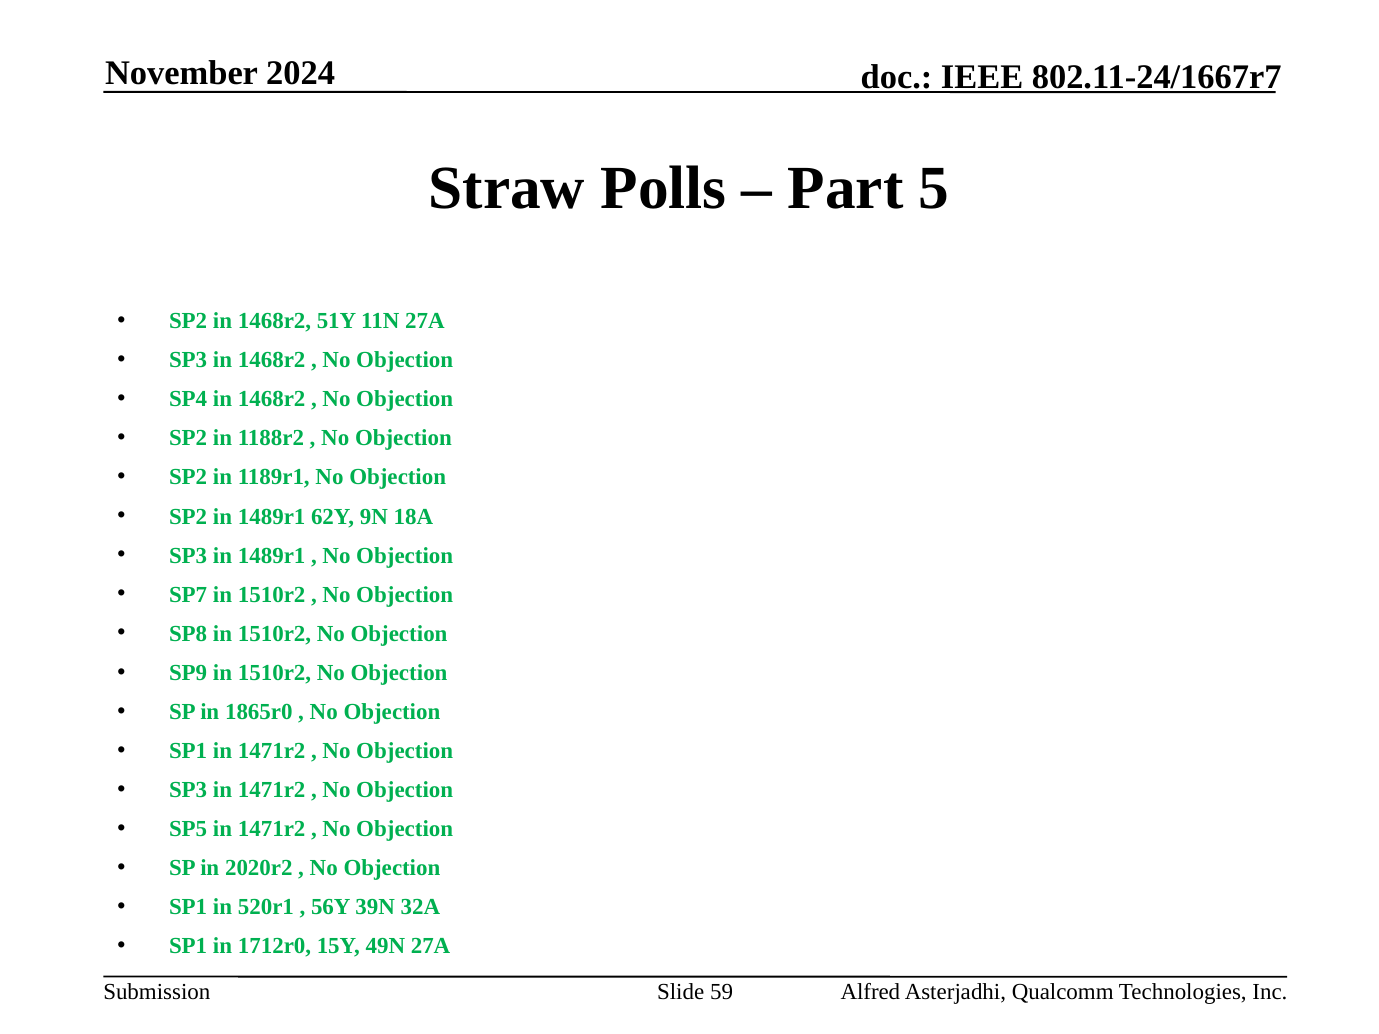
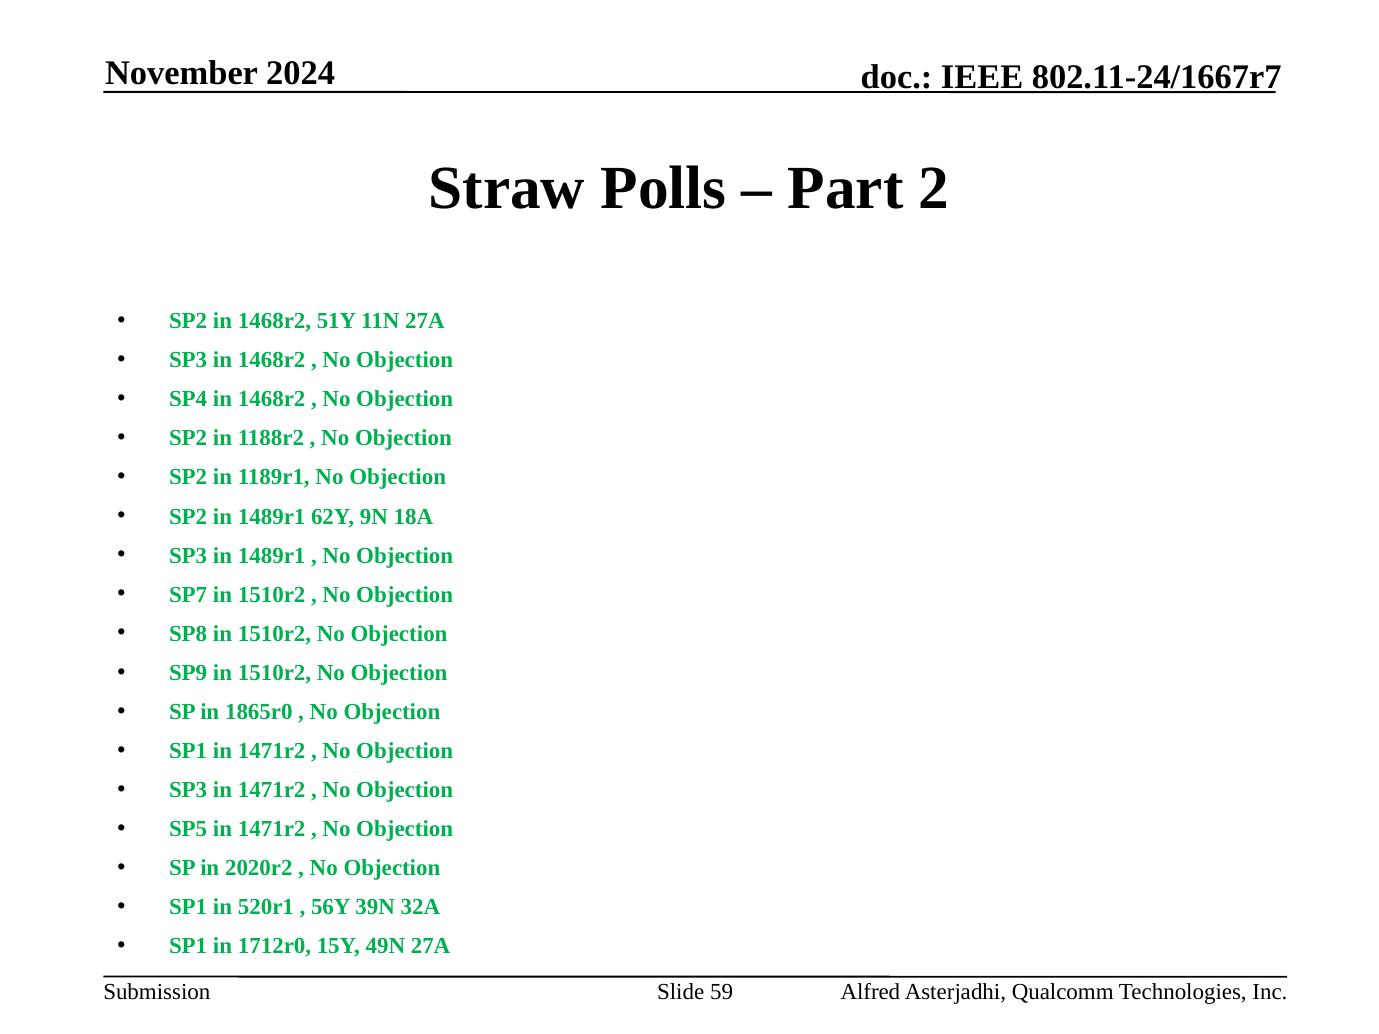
5: 5 -> 2
